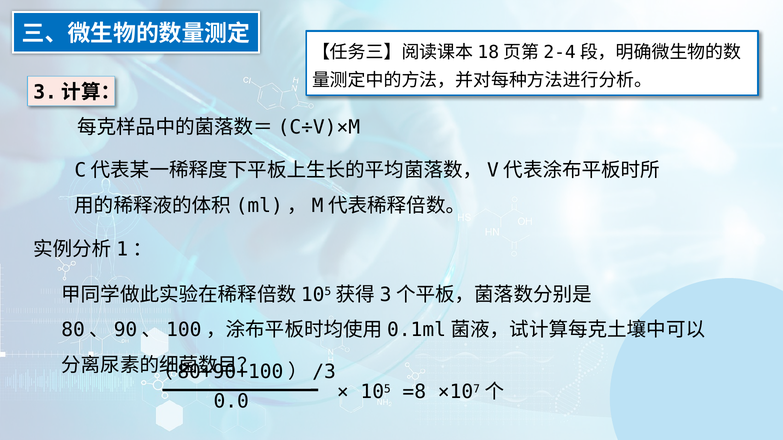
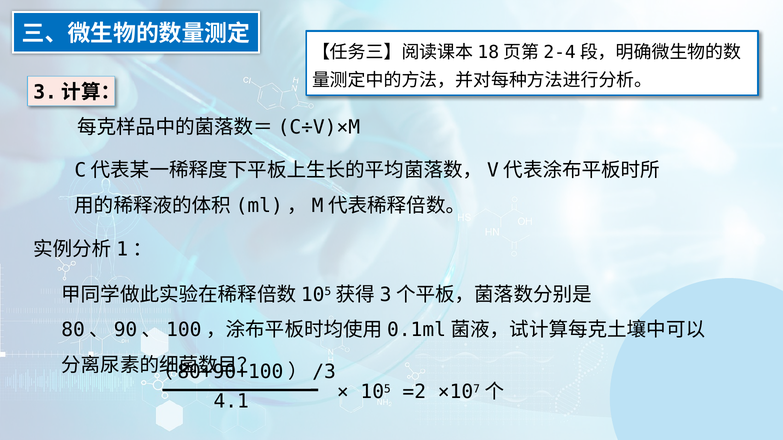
0.0: 0.0 -> 4.1
=8: =8 -> =2
